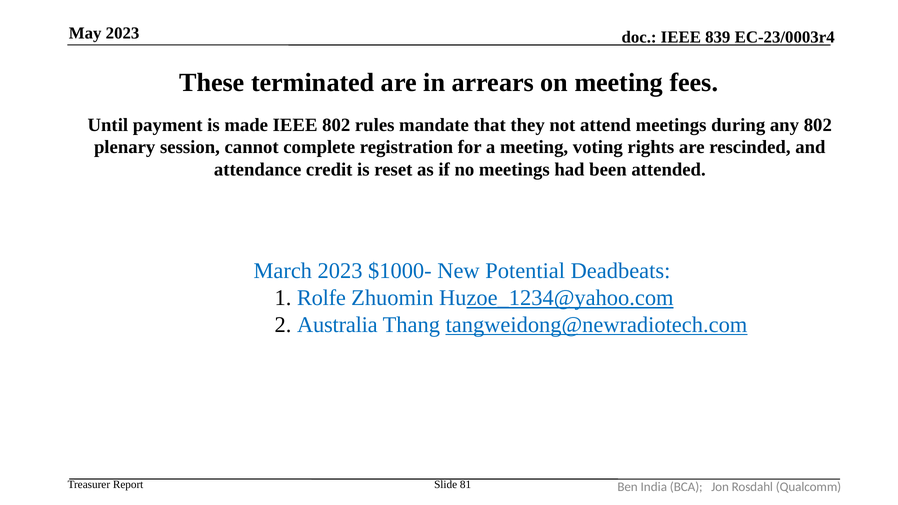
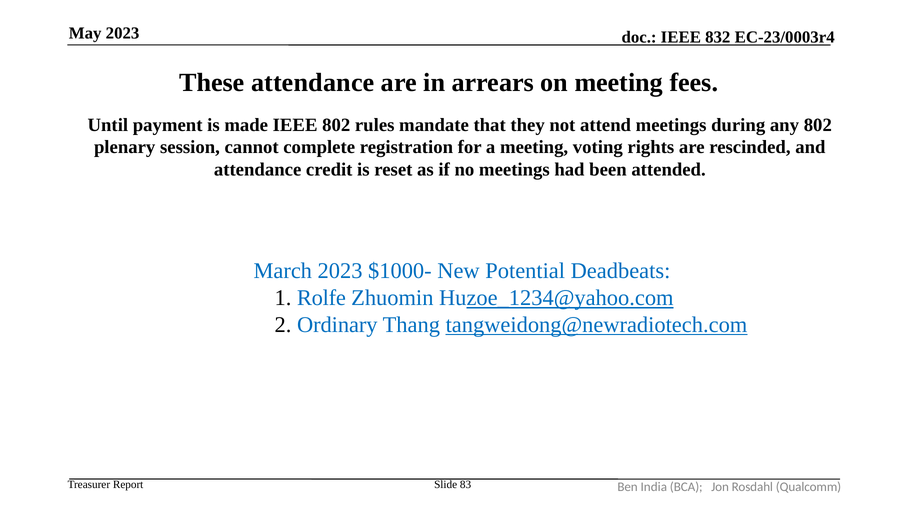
839: 839 -> 832
These terminated: terminated -> attendance
Australia: Australia -> Ordinary
81: 81 -> 83
